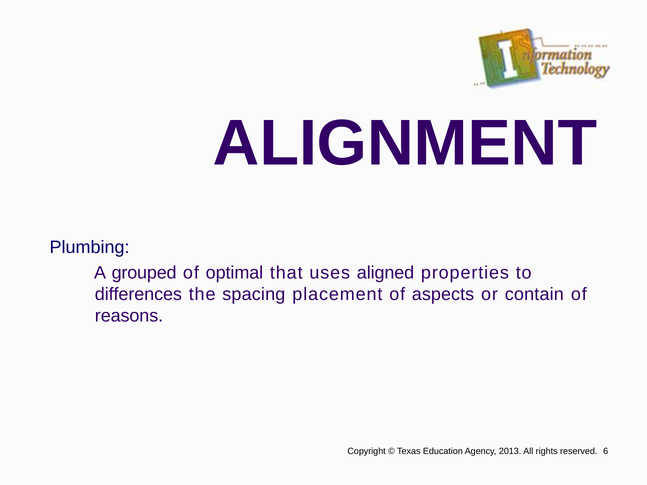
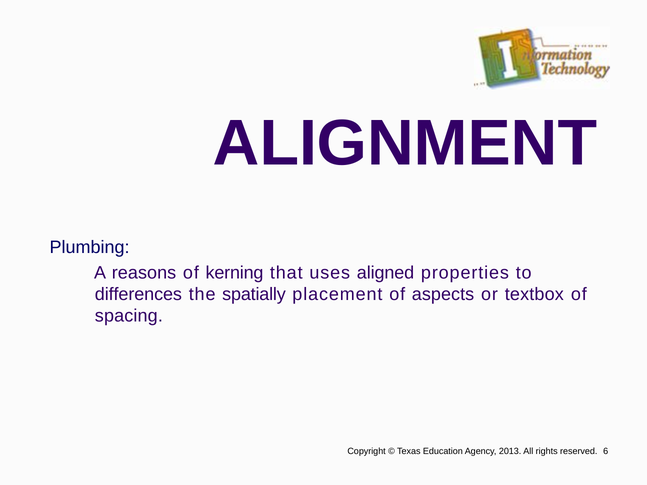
grouped: grouped -> reasons
optimal: optimal -> kerning
spacing: spacing -> spatially
contain: contain -> textbox
reasons: reasons -> spacing
